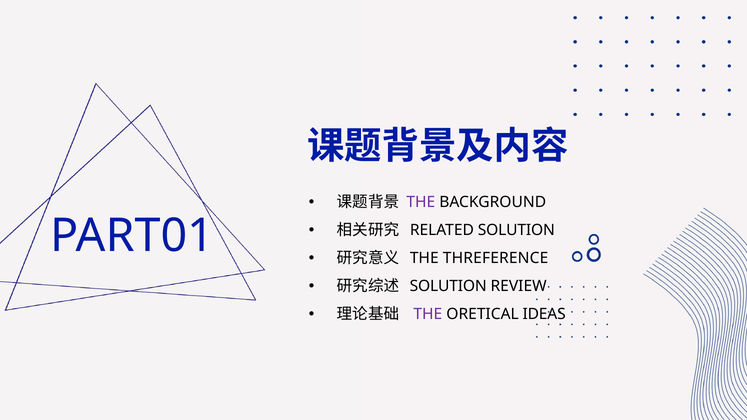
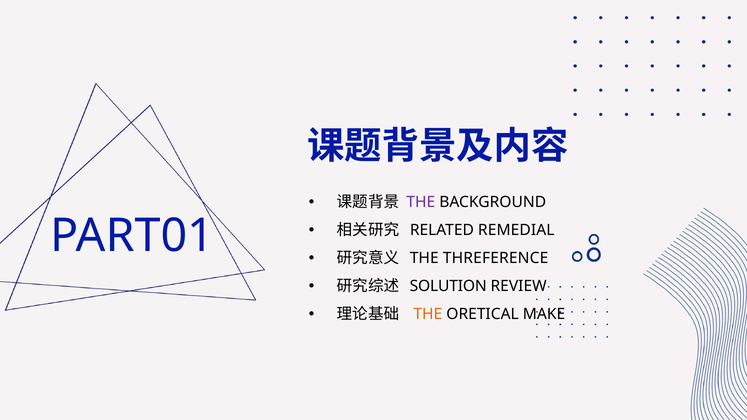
RELATED SOLUTION: SOLUTION -> REMEDIAL
THE at (428, 314) colour: purple -> orange
IDEAS: IDEAS -> MAKE
